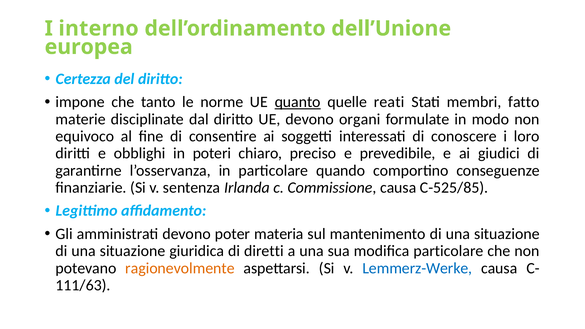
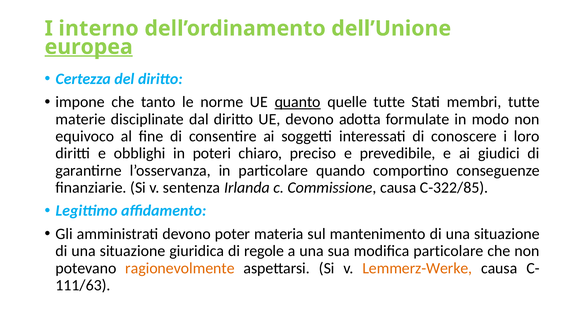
europea underline: none -> present
quelle reati: reati -> tutte
membri fatto: fatto -> tutte
organi: organi -> adotta
C-525/85: C-525/85 -> C-322/85
diretti: diretti -> regole
Lemmerz-Werke colour: blue -> orange
